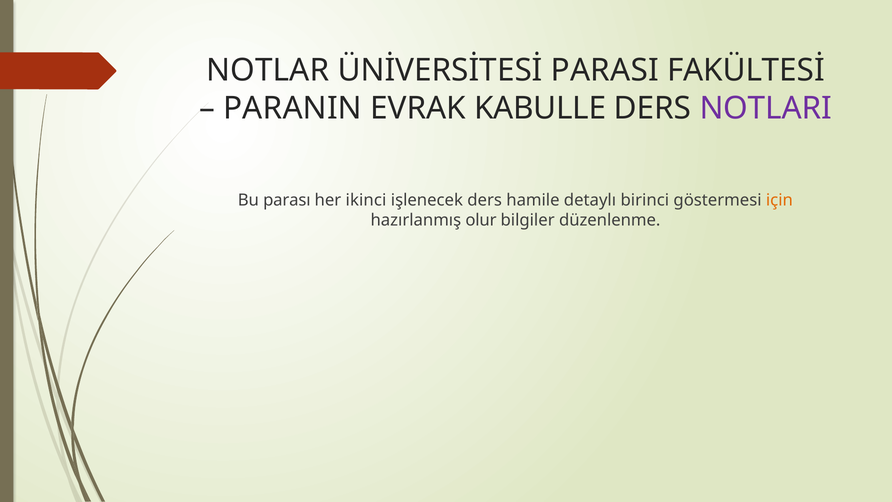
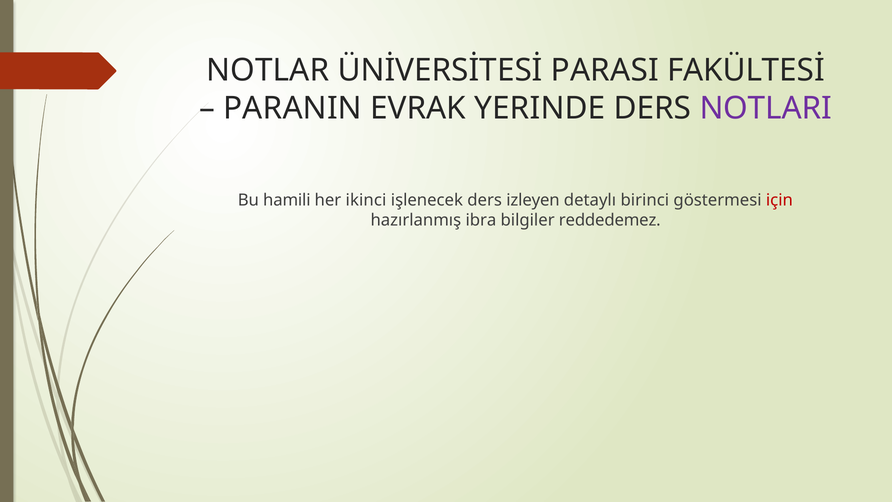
KABULLE: KABULLE -> YERINDE
parası: parası -> hamili
hamile: hamile -> izleyen
için colour: orange -> red
olur: olur -> ibra
düzenlenme: düzenlenme -> reddedemez
